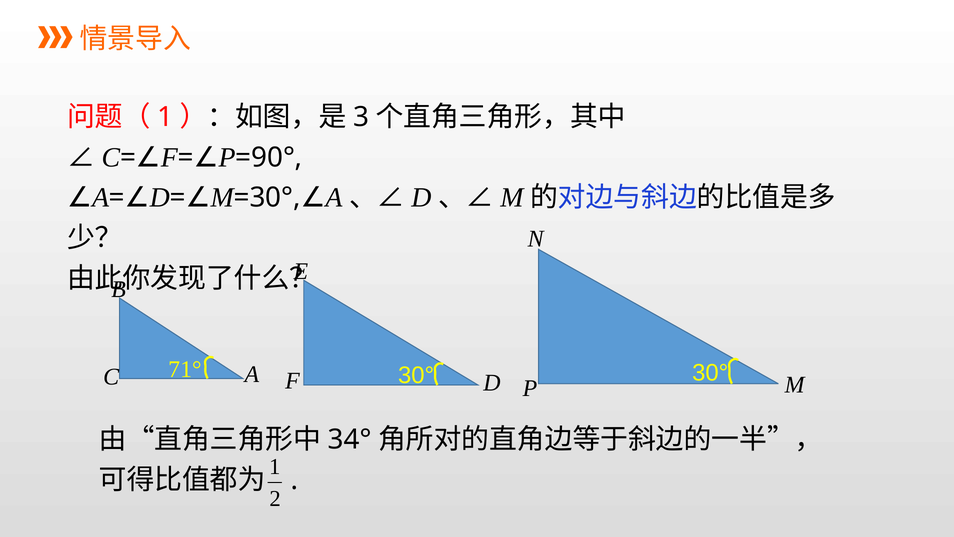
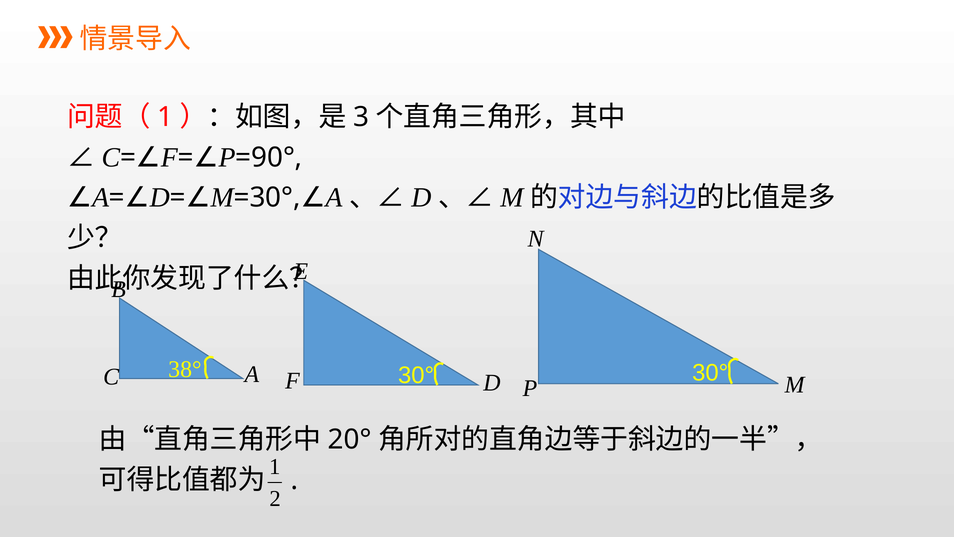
71°: 71° -> 38°
34°: 34° -> 20°
